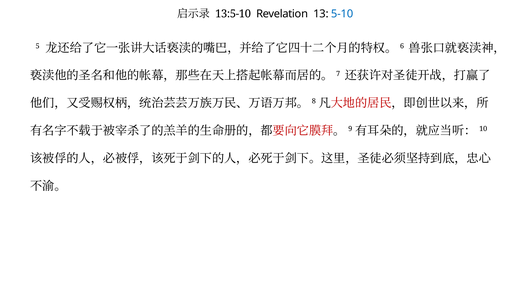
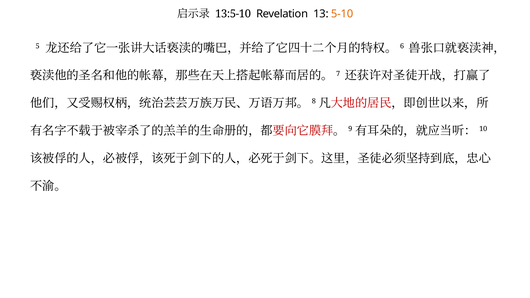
5-10 colour: blue -> orange
